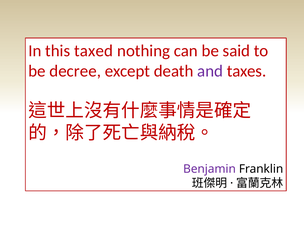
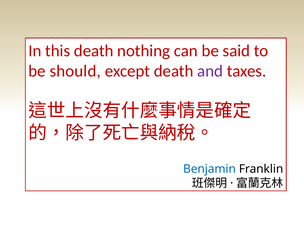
this taxed: taxed -> death
decree: decree -> should
Benjamin colour: purple -> blue
